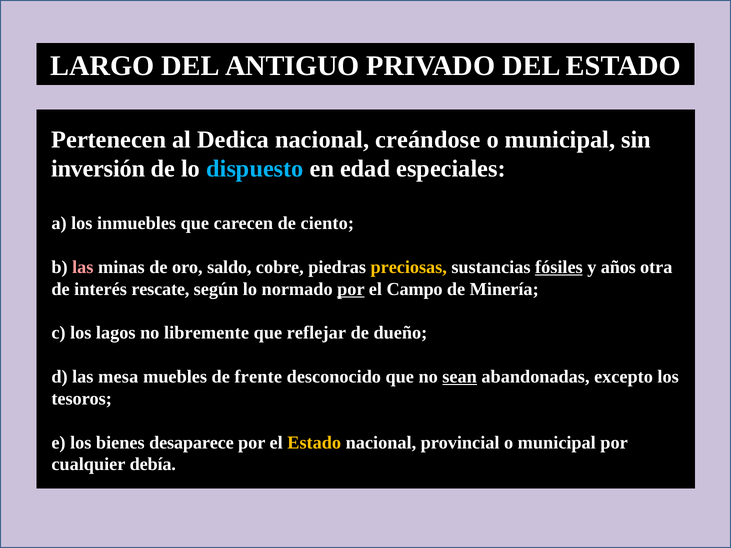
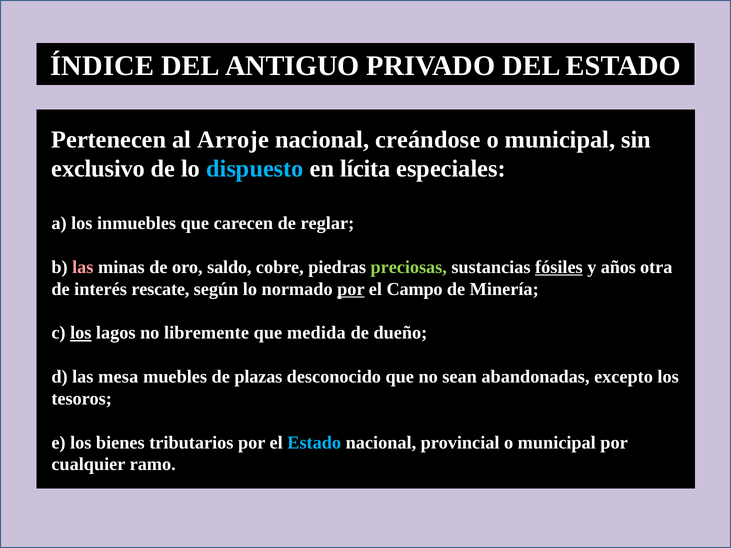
LARGO: LARGO -> ÍNDICE
Dedica: Dedica -> Arroje
inversión: inversión -> exclusivo
edad: edad -> lícita
ciento: ciento -> reglar
preciosas colour: yellow -> light green
los at (81, 333) underline: none -> present
reflejar: reflejar -> medida
frente: frente -> plazas
sean underline: present -> none
desaparece: desaparece -> tributarios
Estado at (314, 443) colour: yellow -> light blue
debía: debía -> ramo
